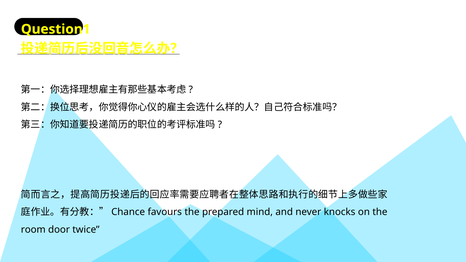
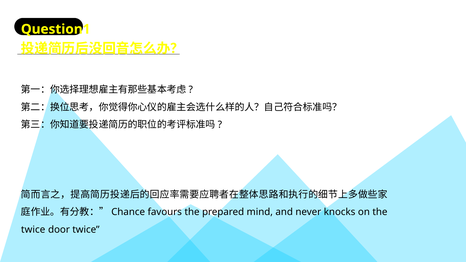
room at (33, 230): room -> twice
